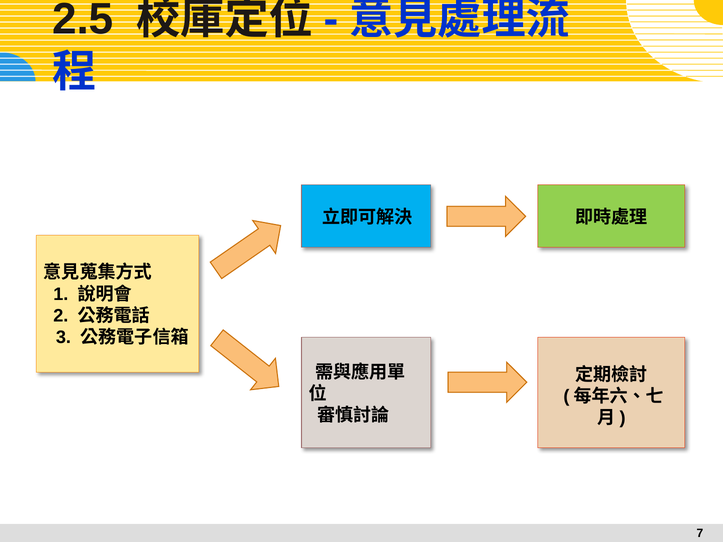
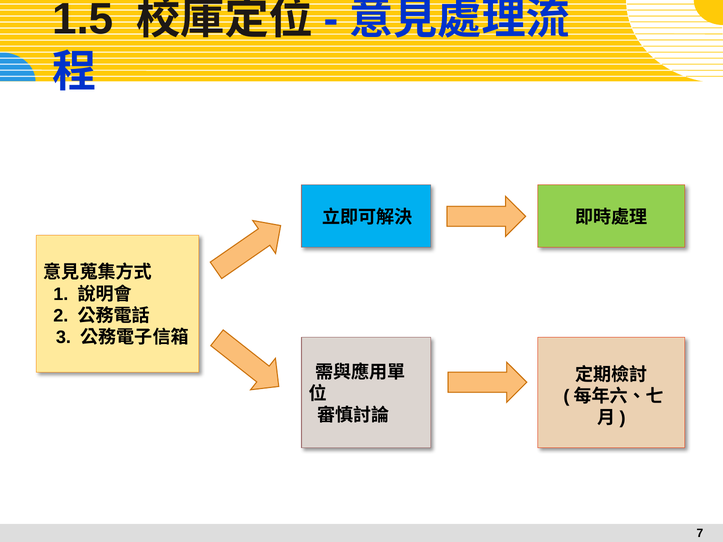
2.5: 2.5 -> 1.5
